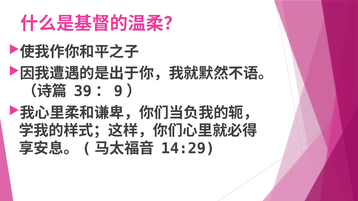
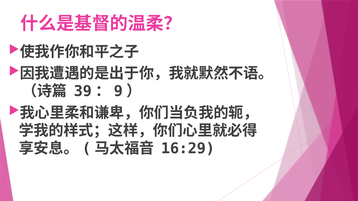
14:29: 14:29 -> 16:29
